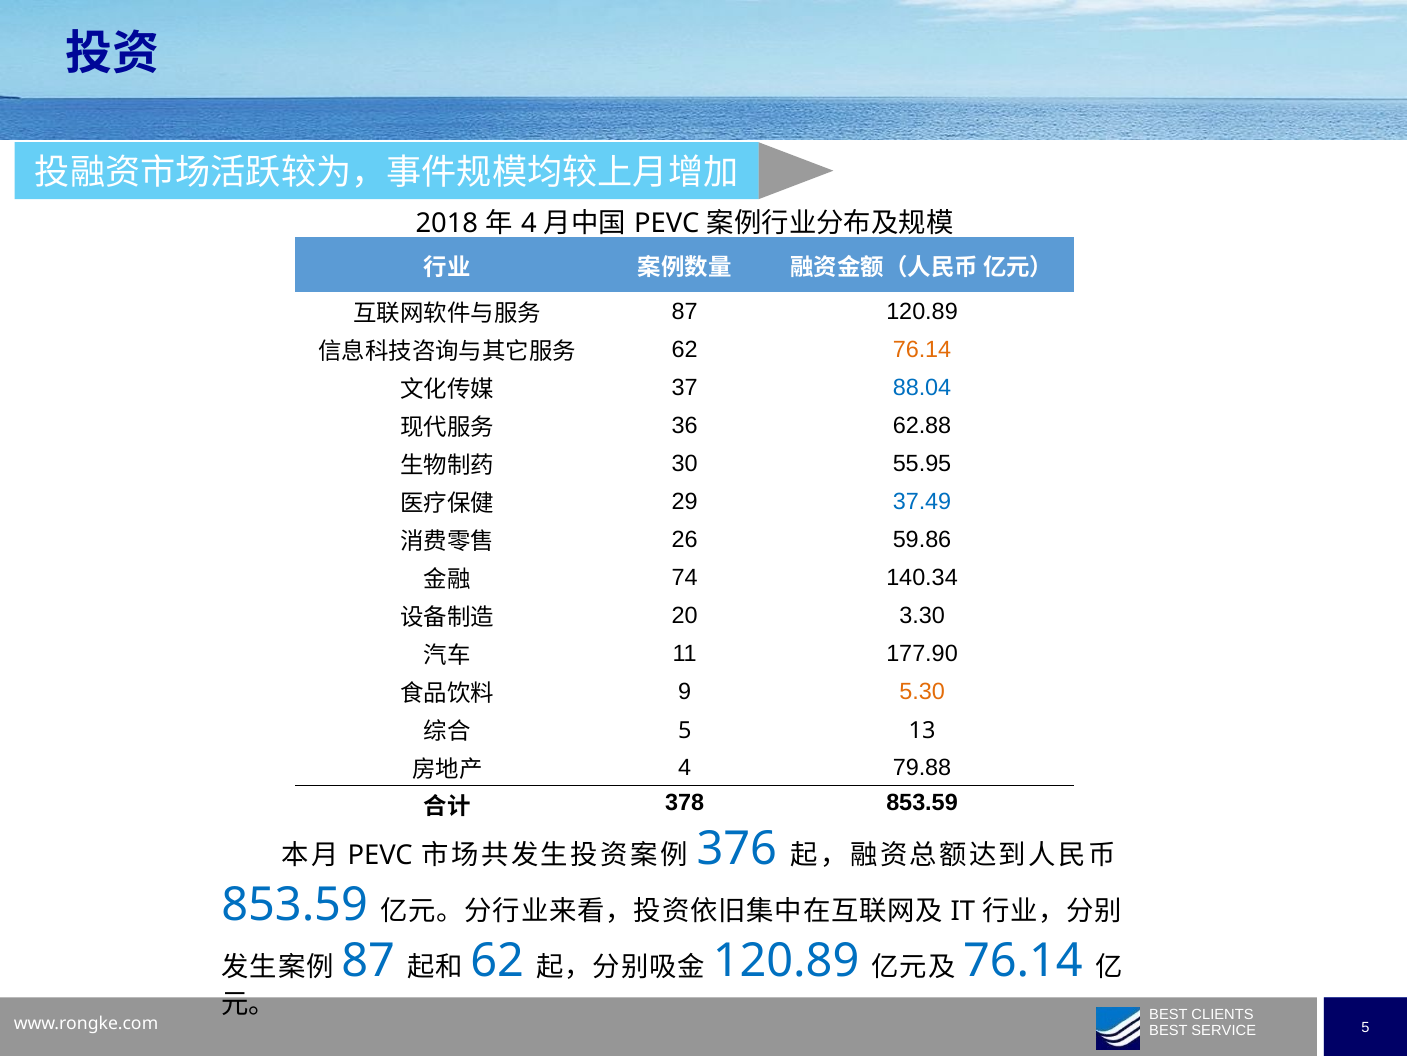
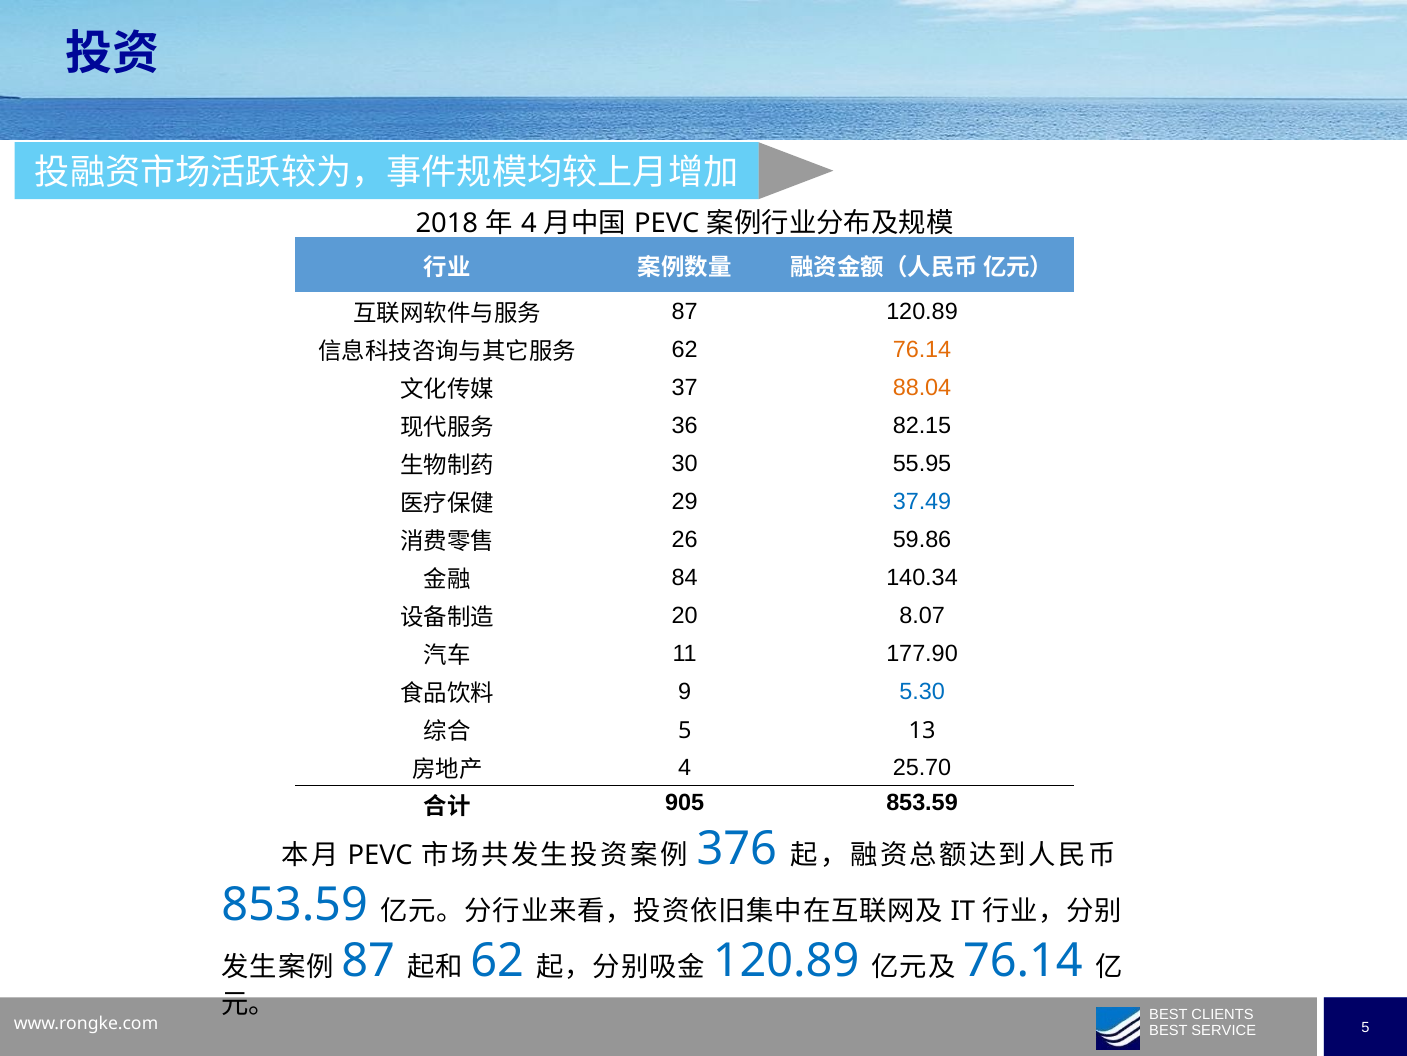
88.04 colour: blue -> orange
62.88: 62.88 -> 82.15
74: 74 -> 84
3.30: 3.30 -> 8.07
5.30 colour: orange -> blue
79.88: 79.88 -> 25.70
378: 378 -> 905
